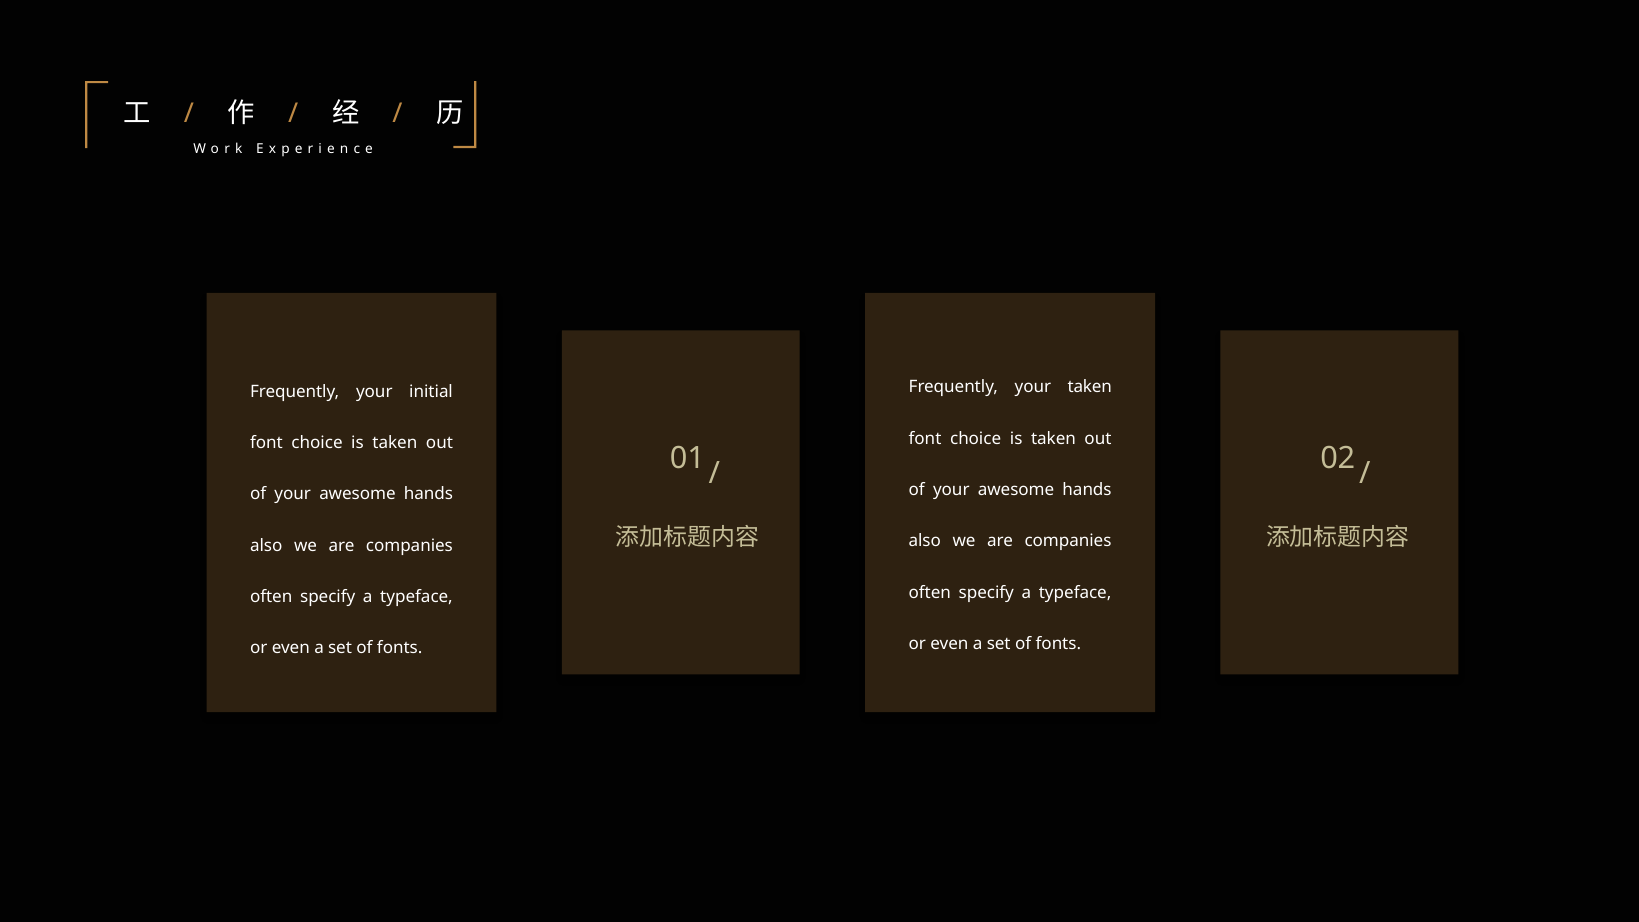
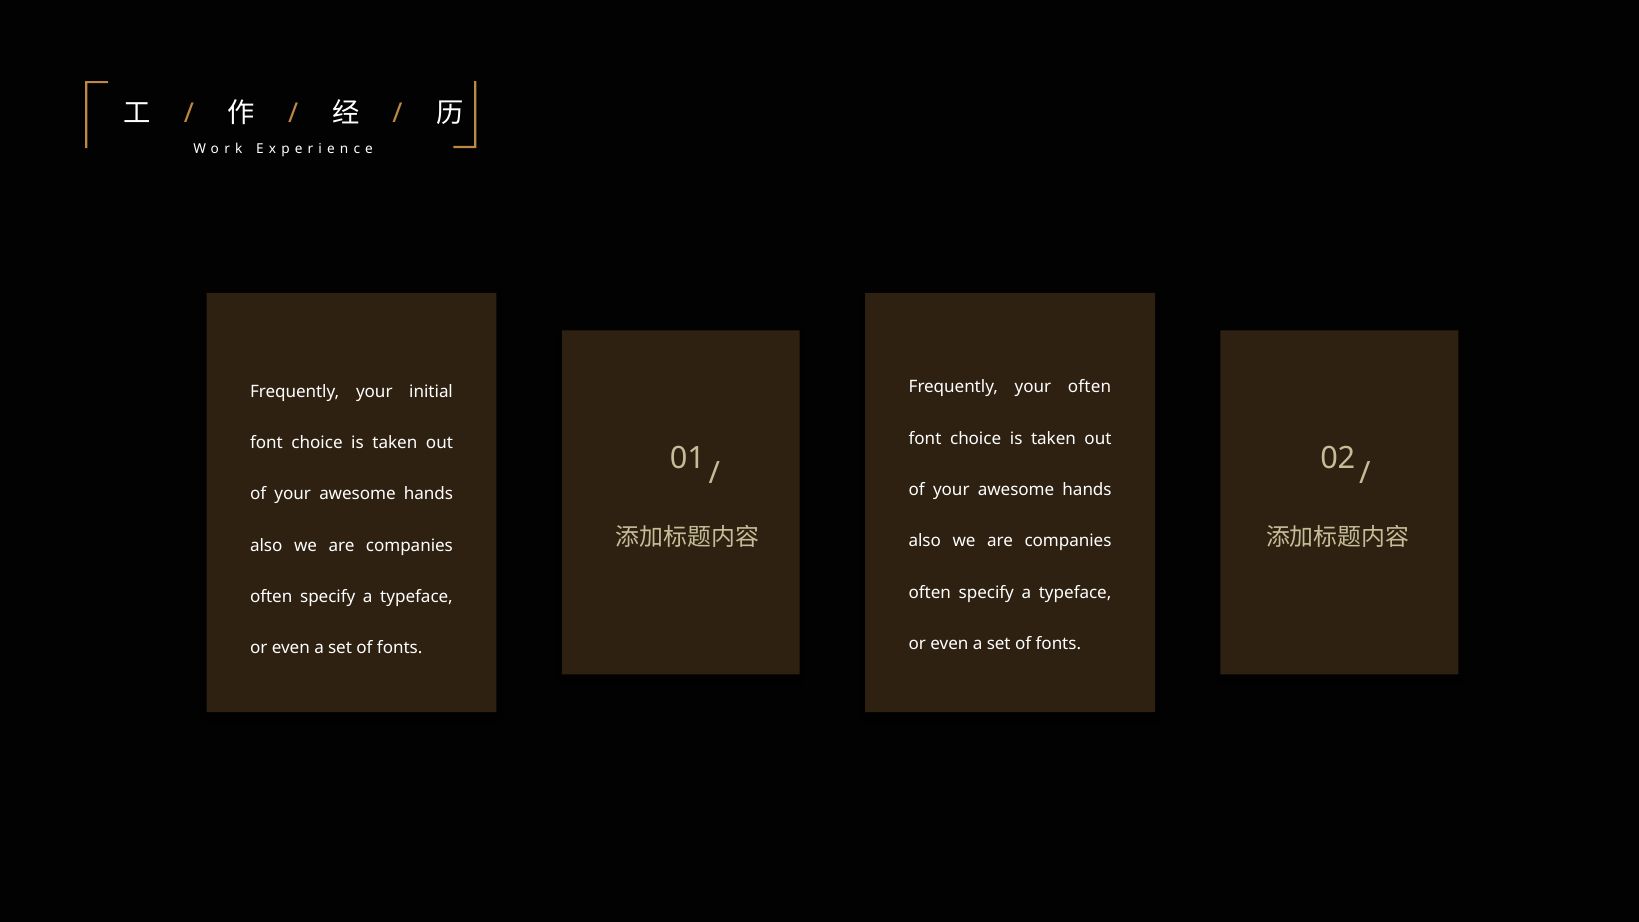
your taken: taken -> often
